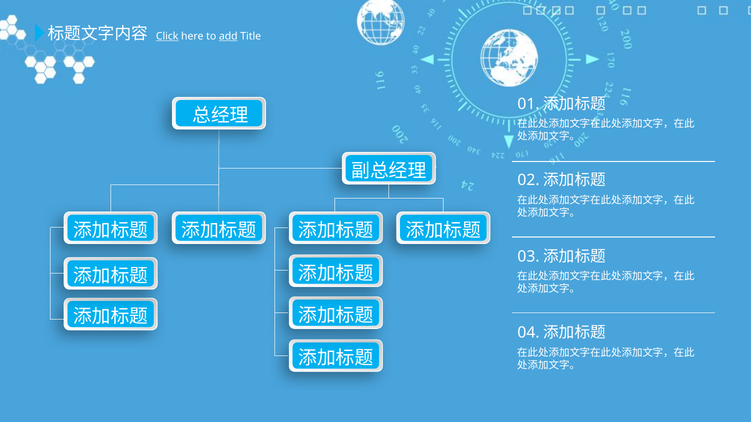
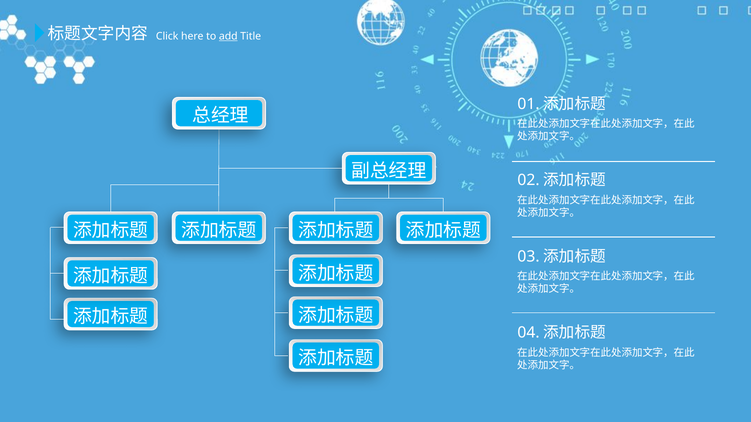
Click underline: present -> none
